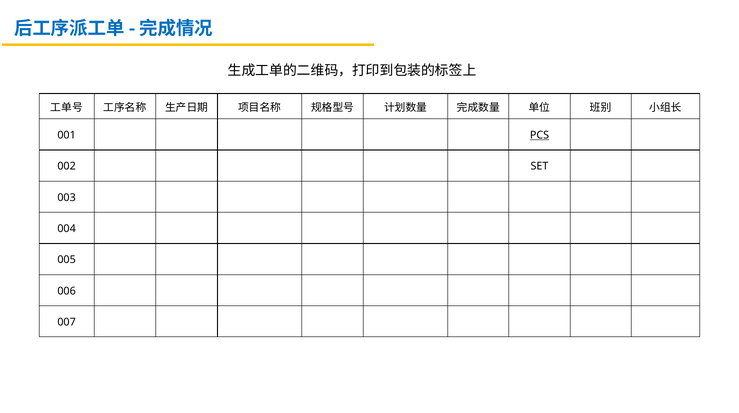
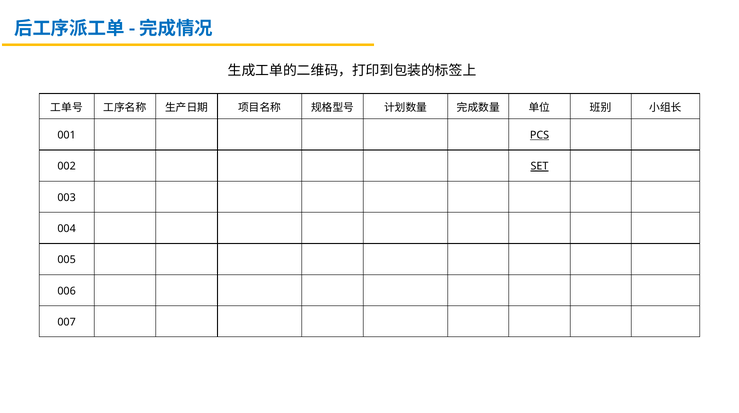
SET underline: none -> present
